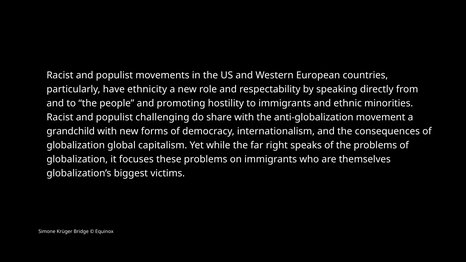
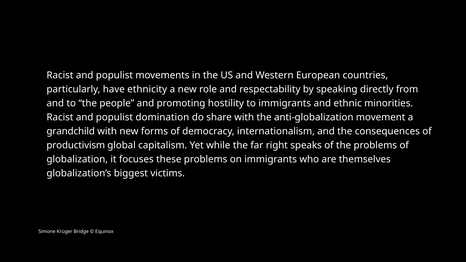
challenging: challenging -> domination
globalization at (76, 145): globalization -> productivism
